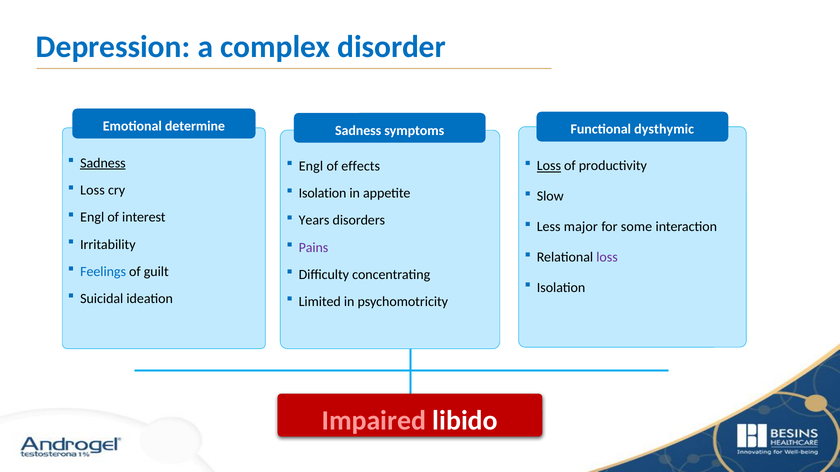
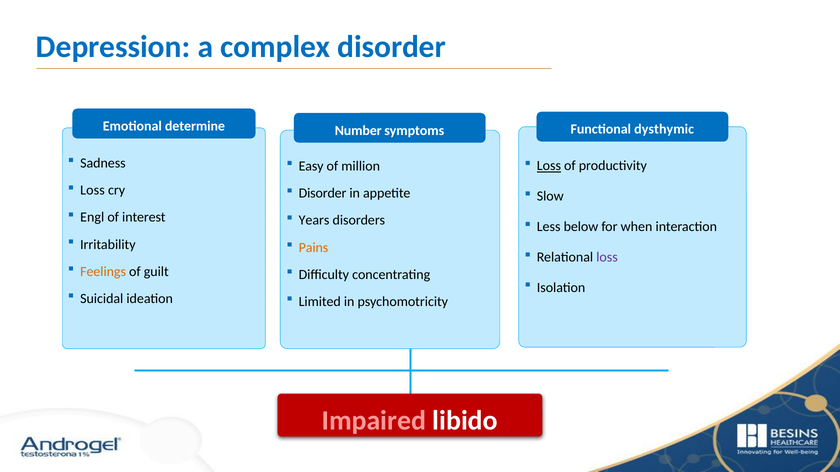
Sadness at (358, 131): Sadness -> Number
Sadness at (103, 163) underline: present -> none
Engl at (311, 166): Engl -> Easy
effects: effects -> million
Isolation at (323, 193): Isolation -> Disorder
major: major -> below
some: some -> when
Pains colour: purple -> orange
Feelings colour: blue -> orange
